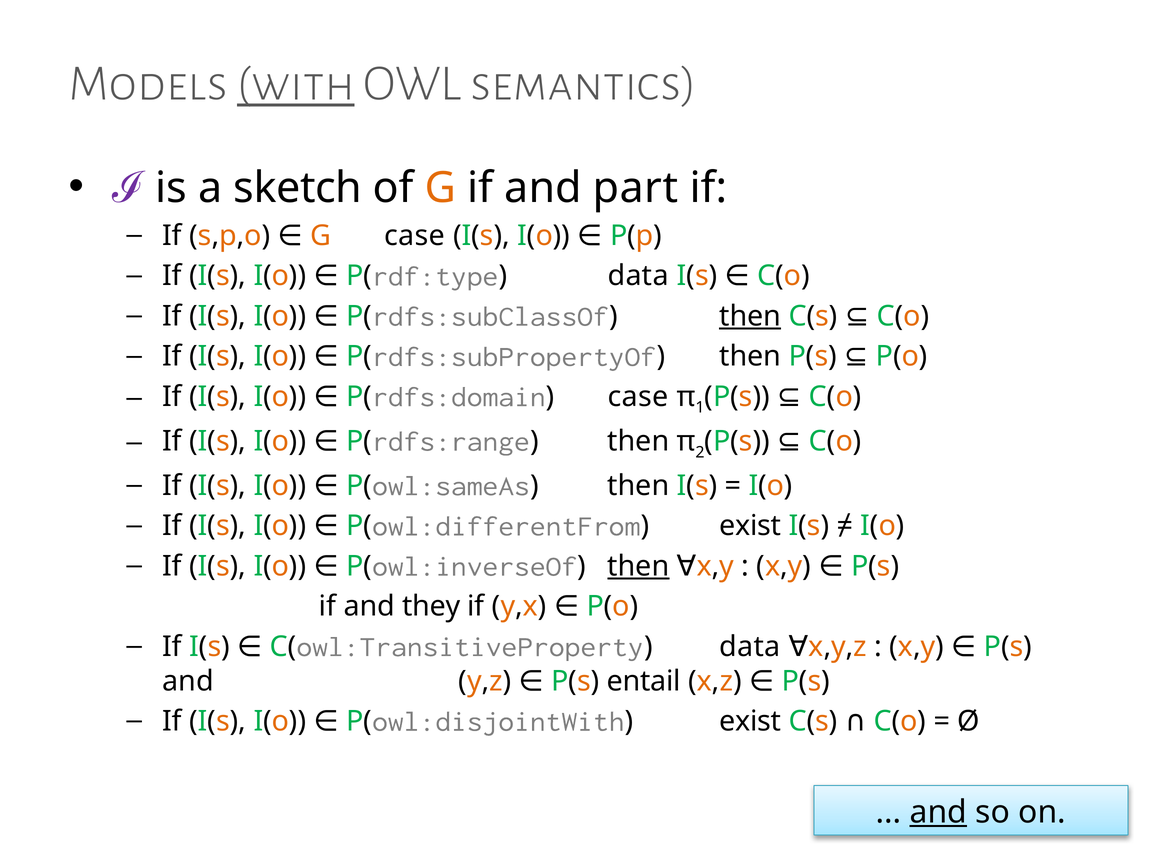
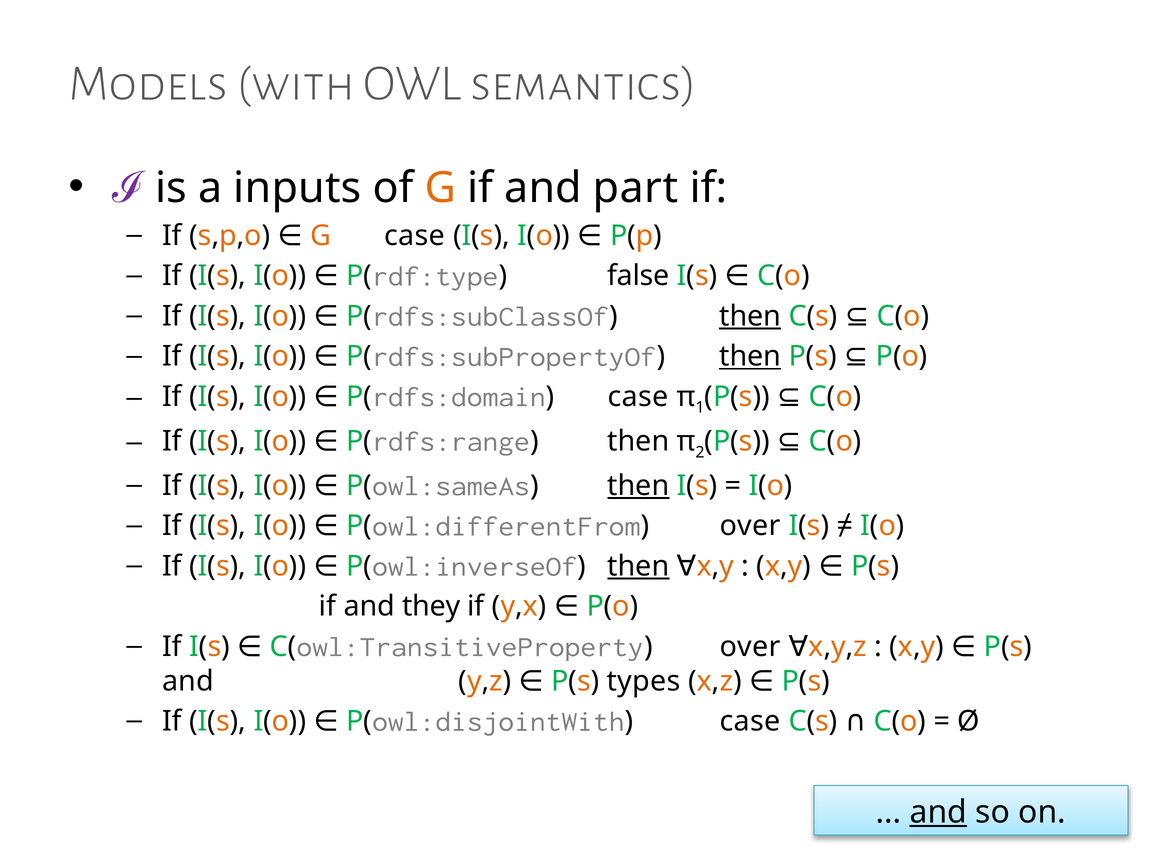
with underline: present -> none
sketch: sketch -> inputs
P(rdf:type data: data -> false
then at (750, 356) underline: none -> present
then at (638, 486) underline: none -> present
P(owl:differentFrom exist: exist -> over
C(owl:TransitiveProperty data: data -> over
entail: entail -> types
P(owl:disjointWith exist: exist -> case
